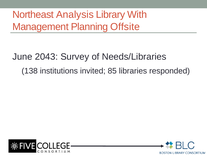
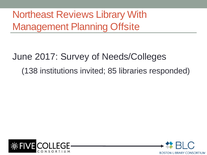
Analysis: Analysis -> Reviews
2043: 2043 -> 2017
Needs/Libraries: Needs/Libraries -> Needs/Colleges
